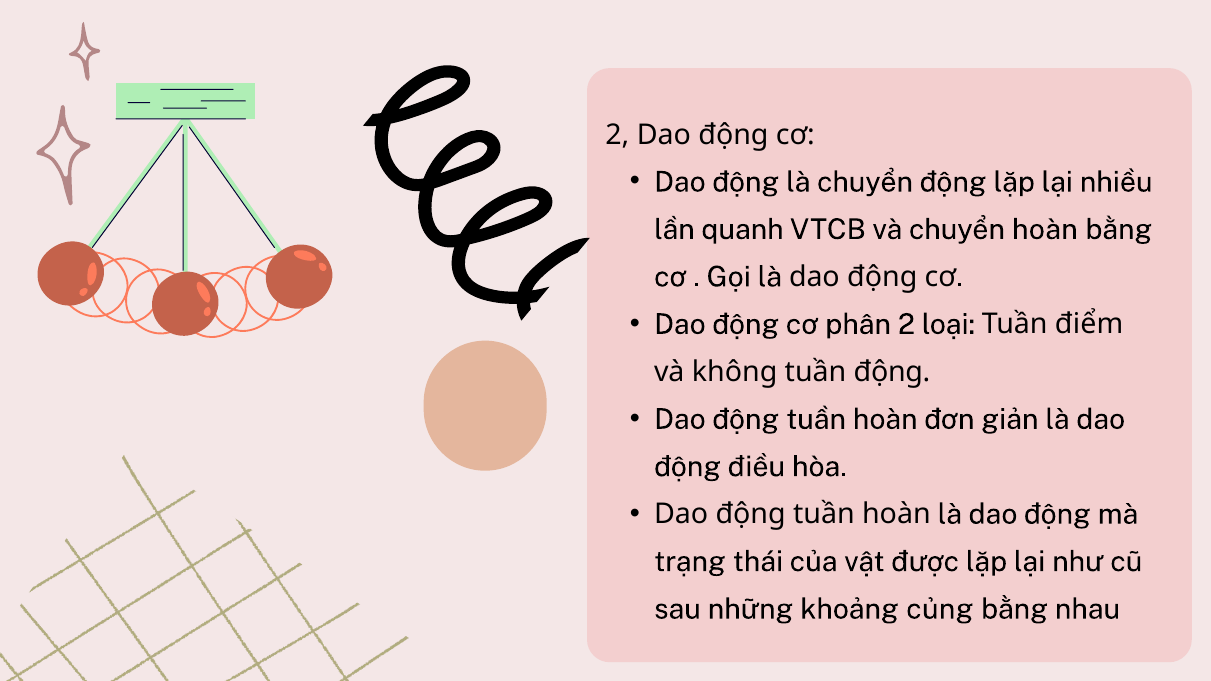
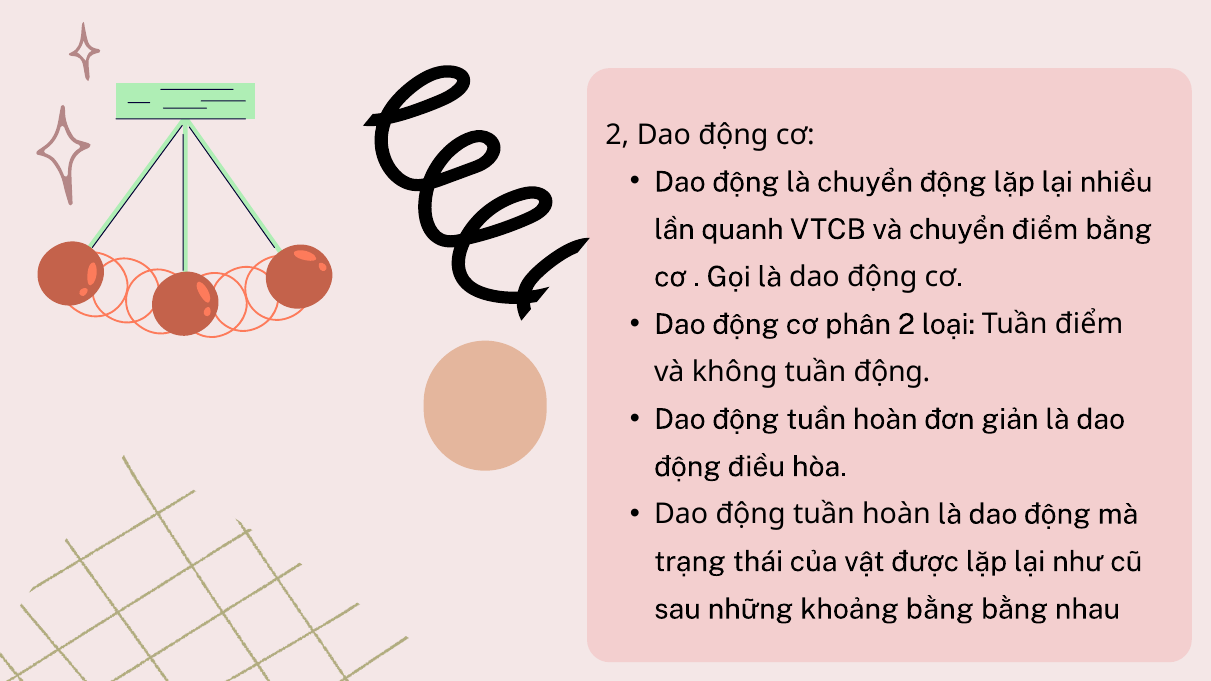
chuyển hoàn: hoàn -> điểm
khoảng củng: củng -> bằng
